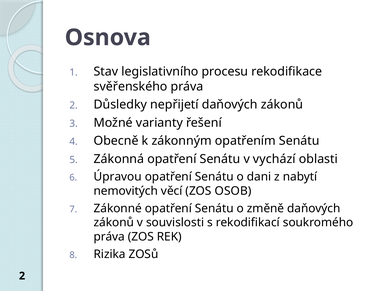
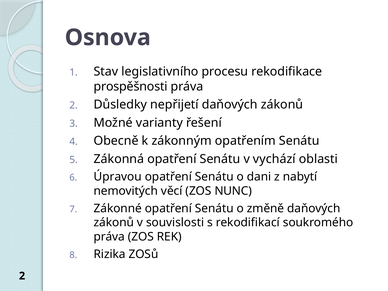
svěřenského: svěřenského -> prospěšnosti
OSOB: OSOB -> NUNC
